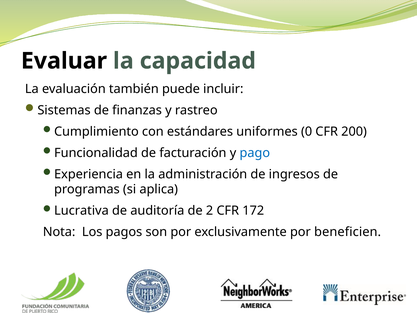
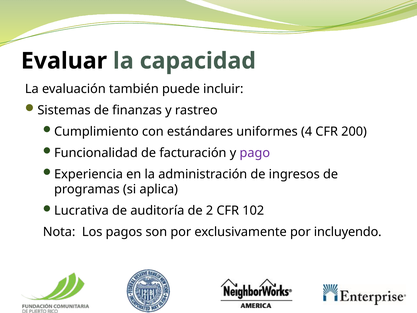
0: 0 -> 4
pago colour: blue -> purple
172: 172 -> 102
beneficien: beneficien -> incluyendo
